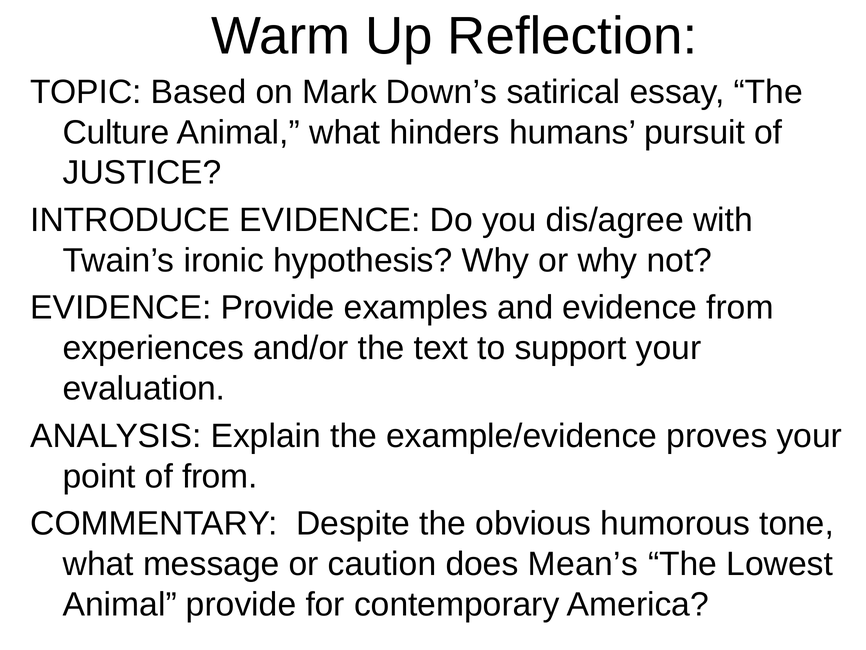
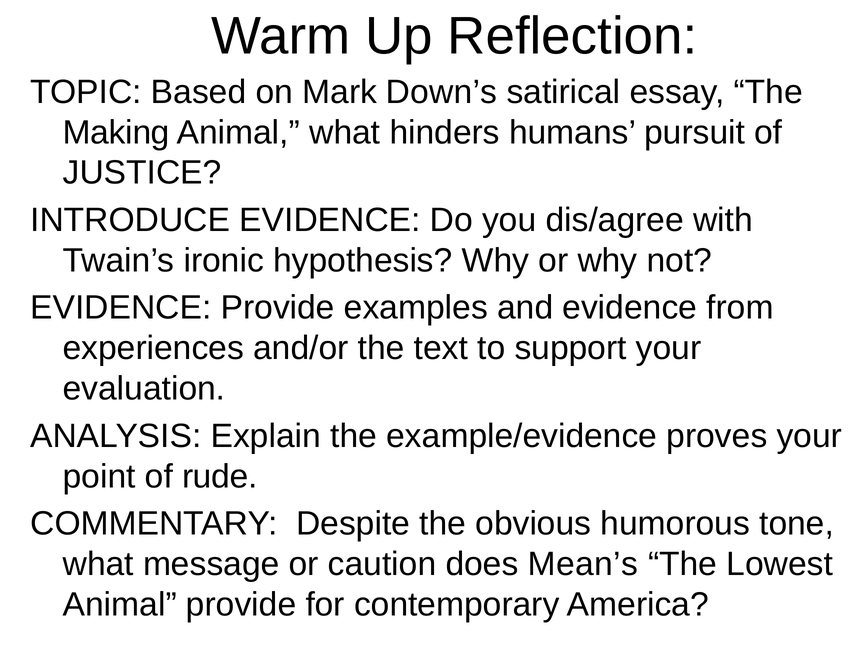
Culture: Culture -> Making
of from: from -> rude
